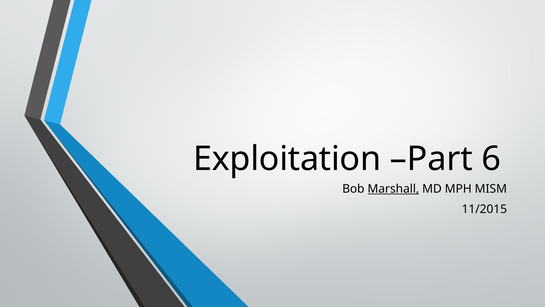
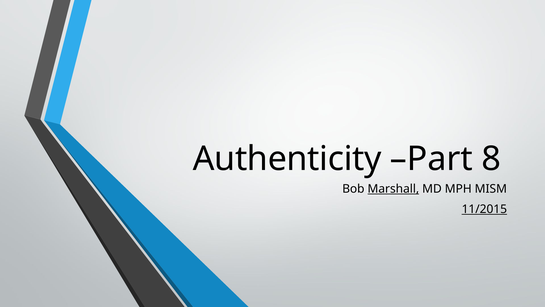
Exploitation: Exploitation -> Authenticity
6: 6 -> 8
11/2015 underline: none -> present
